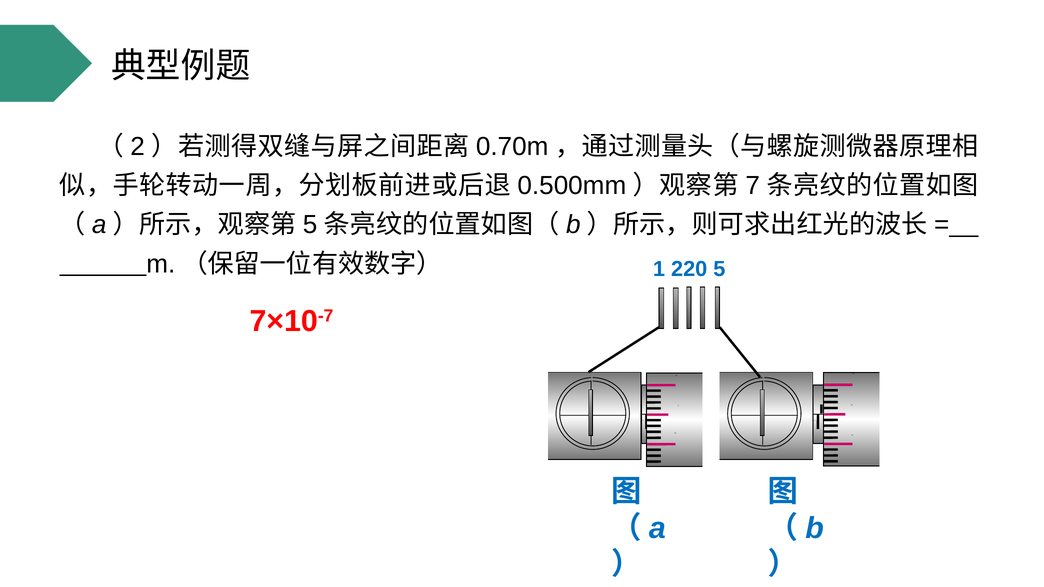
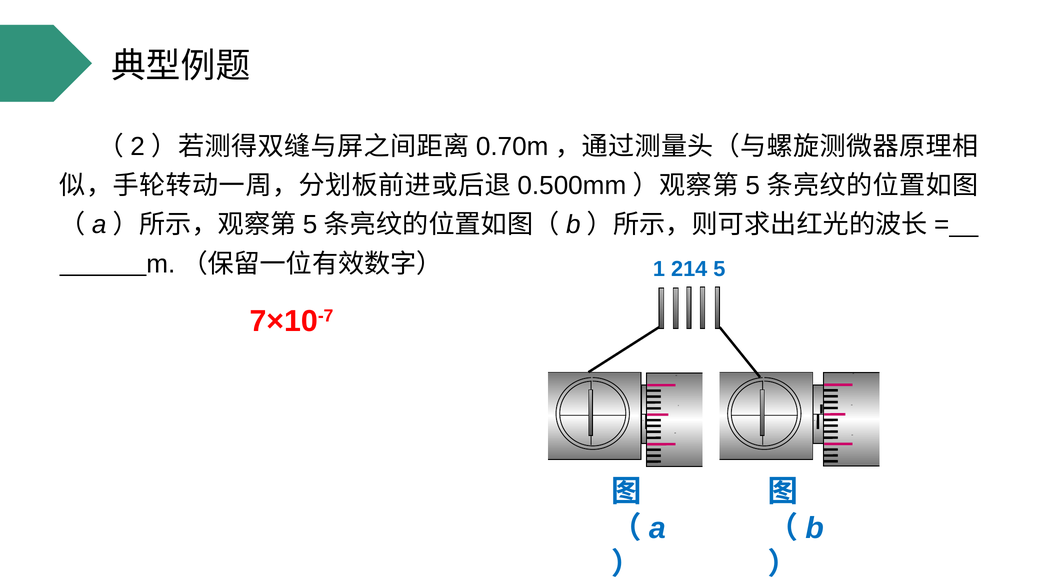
7 at (753, 186): 7 -> 5
220: 220 -> 214
